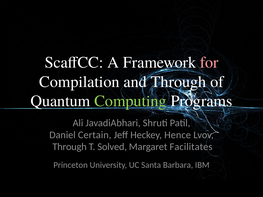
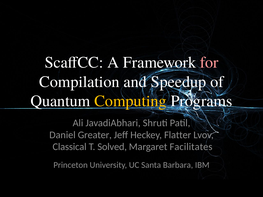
and Through: Through -> Speedup
Computing colour: light green -> yellow
Certain: Certain -> Greater
Hence: Hence -> Flatter
Through at (70, 147): Through -> Classical
